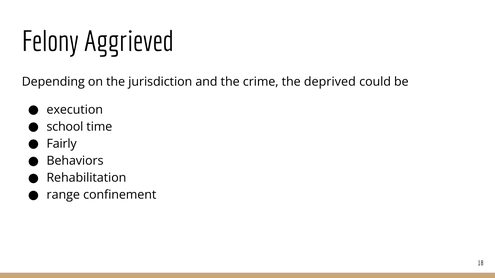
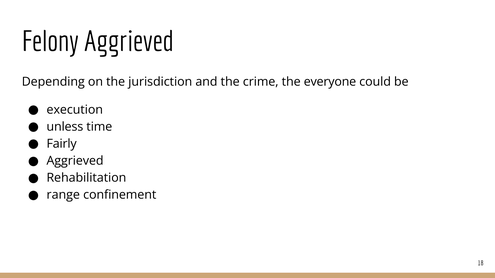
deprived: deprived -> everyone
school: school -> unless
Behaviors at (75, 161): Behaviors -> Aggrieved
